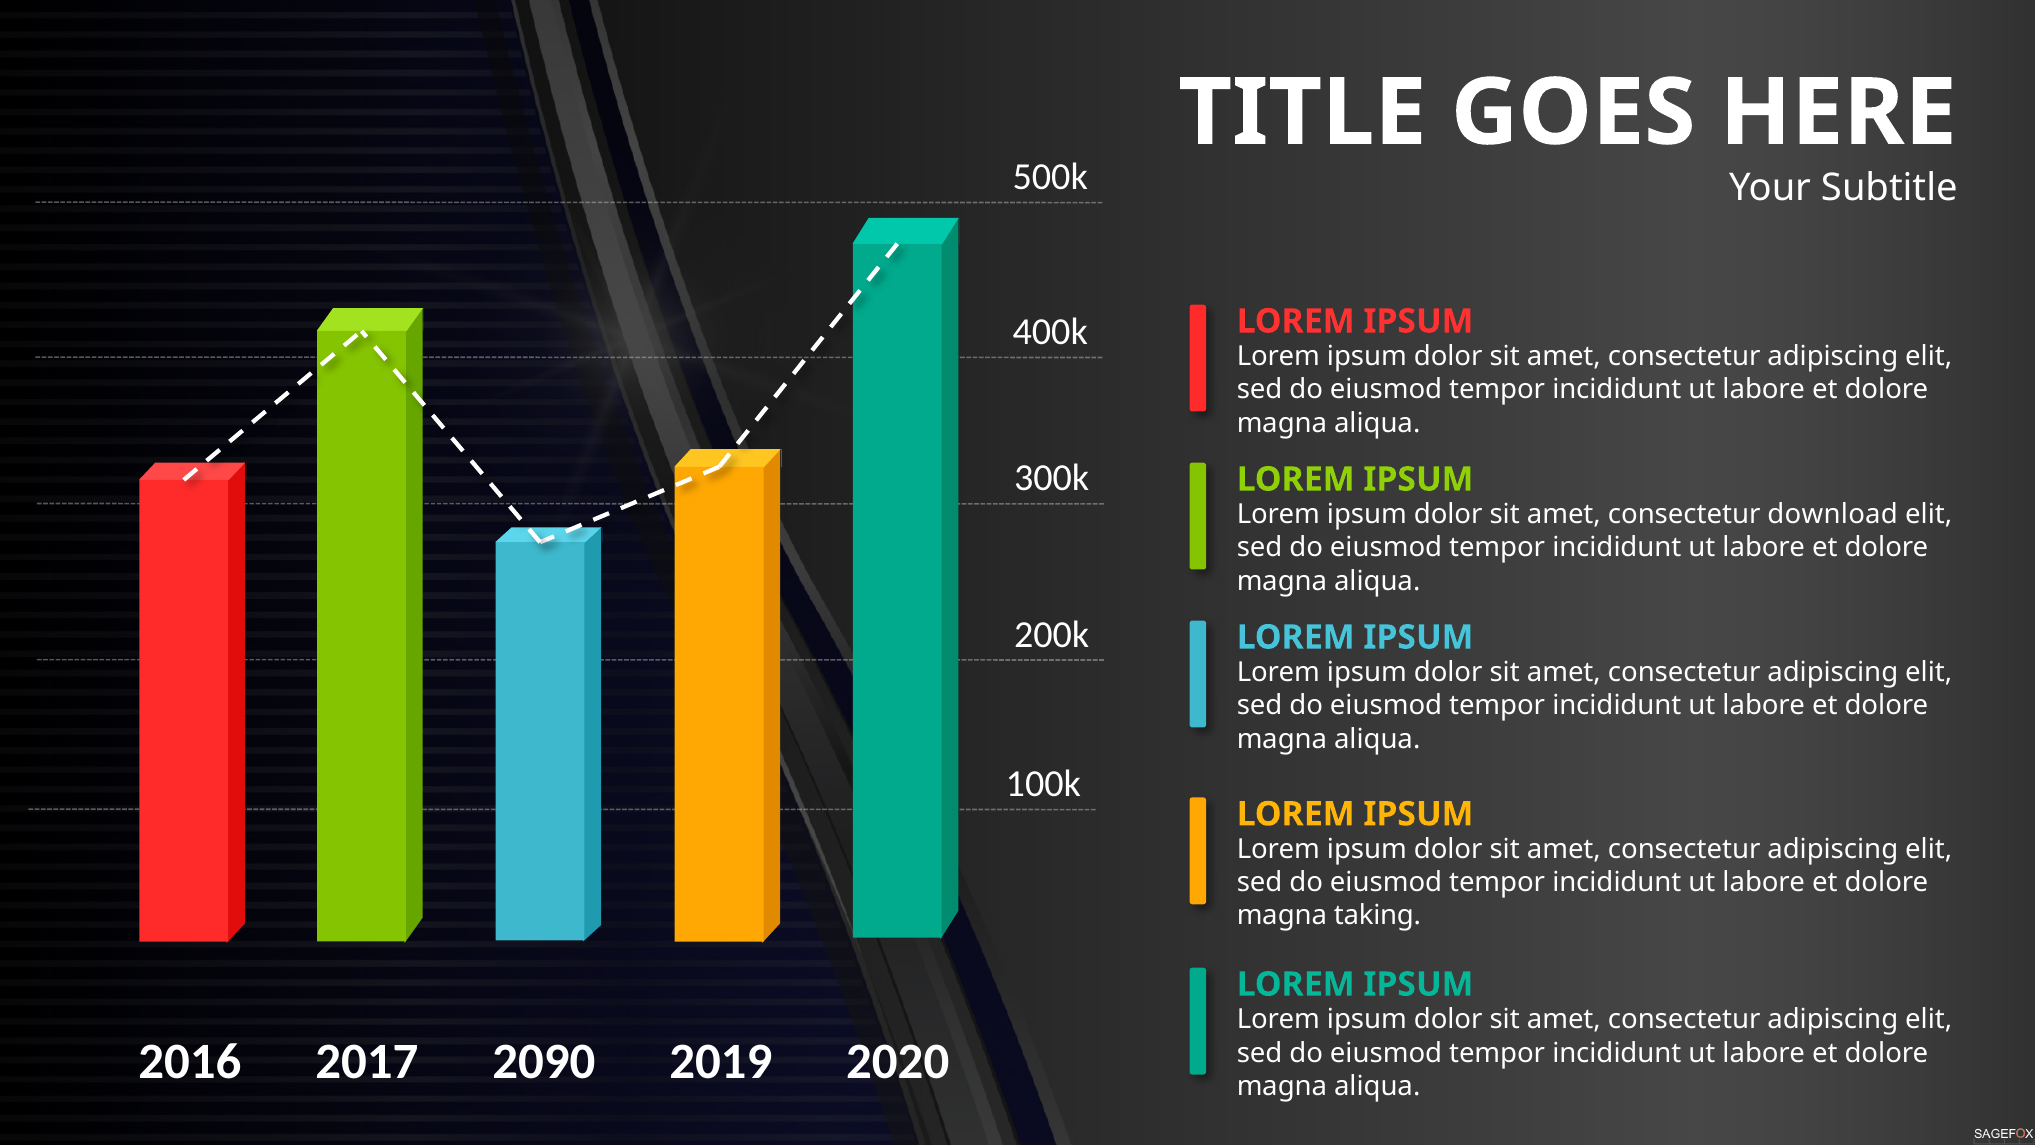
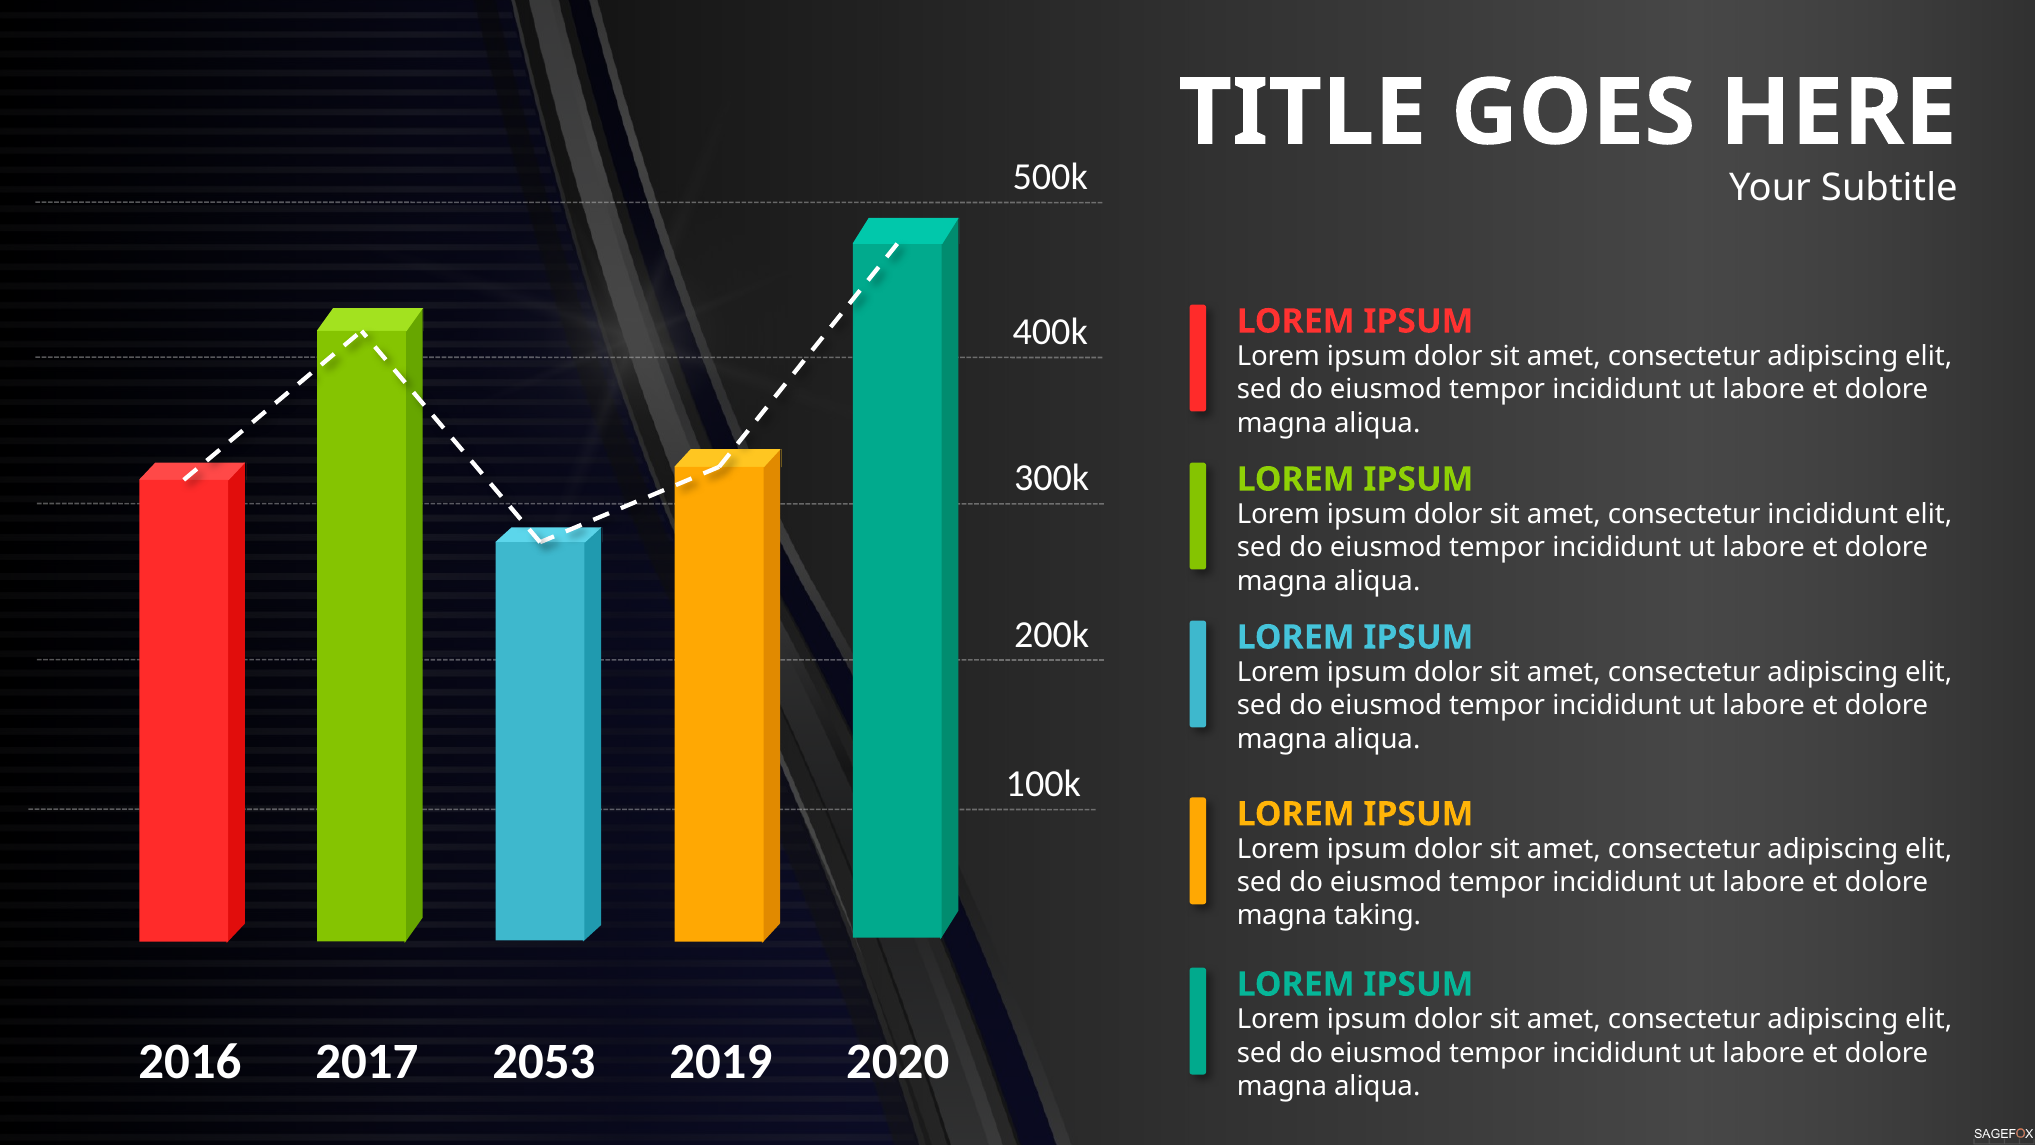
consectetur download: download -> incididunt
2090: 2090 -> 2053
